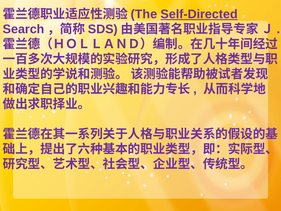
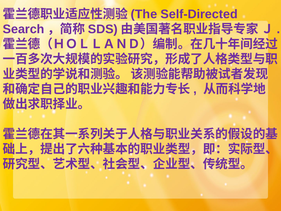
Self-Directed underline: present -> none
